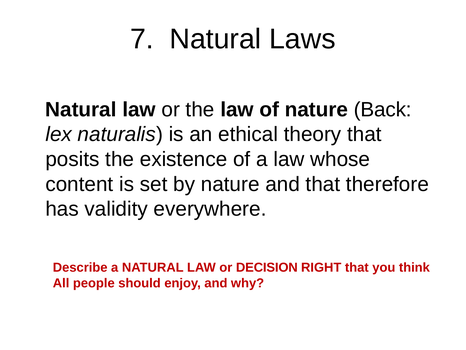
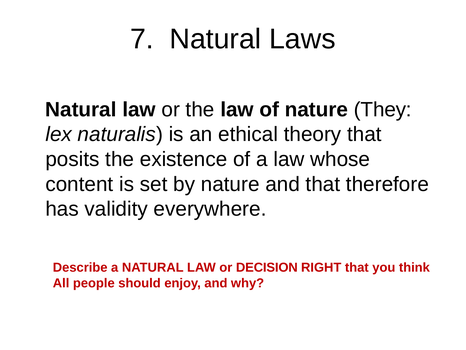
Back: Back -> They
